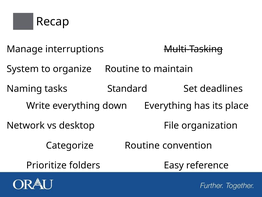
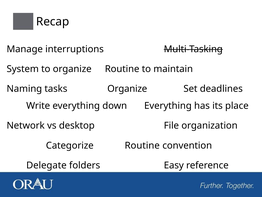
tasks Standard: Standard -> Organize
Prioritize: Prioritize -> Delegate
